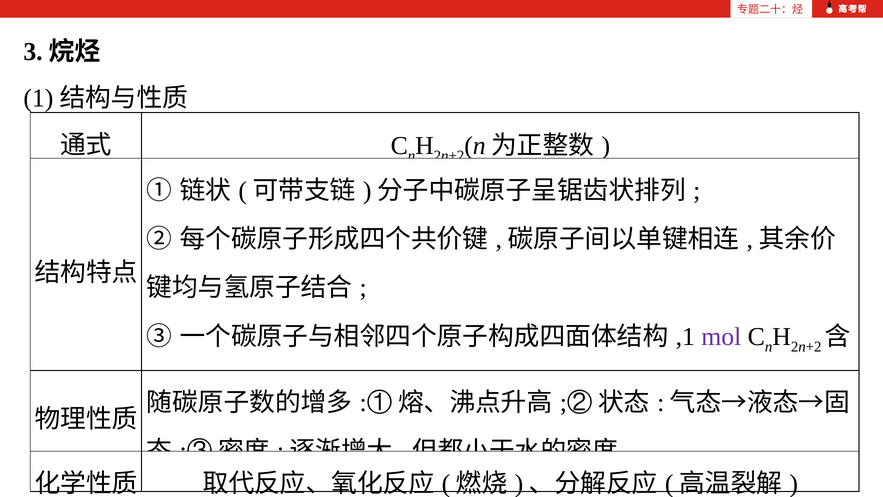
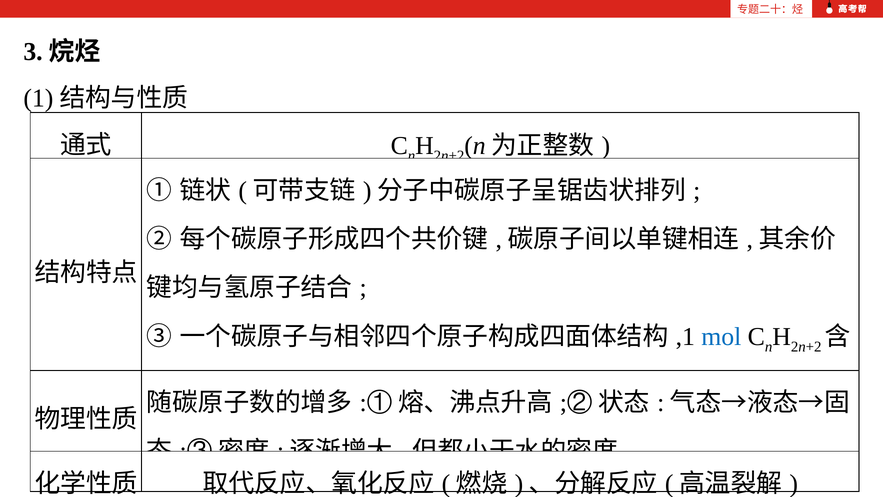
mol colour: purple -> blue
